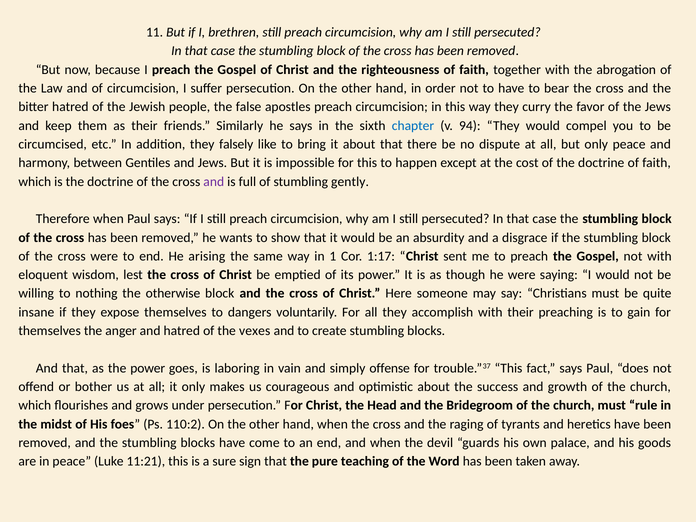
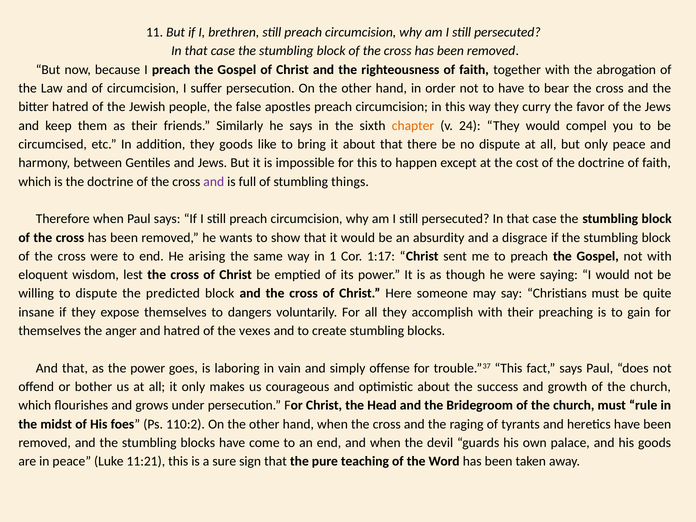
chapter colour: blue -> orange
94: 94 -> 24
they falsely: falsely -> goods
gently: gently -> things
to nothing: nothing -> dispute
otherwise: otherwise -> predicted
